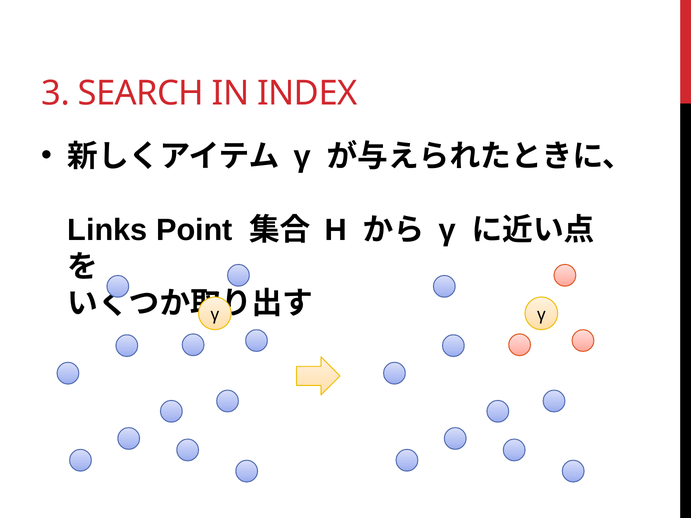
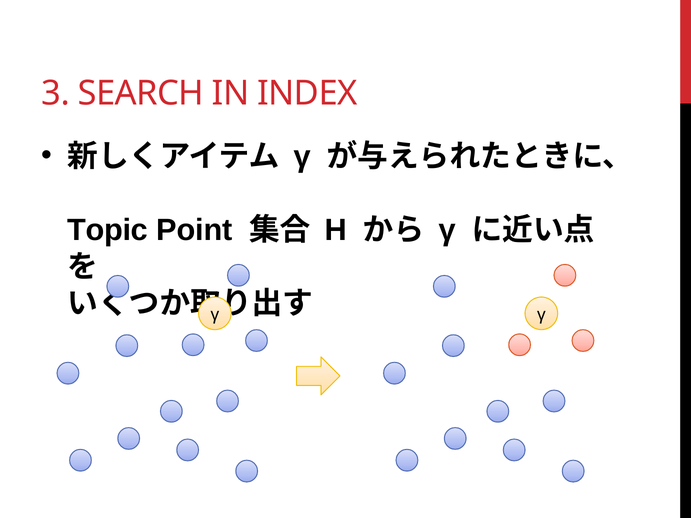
Links: Links -> Topic
